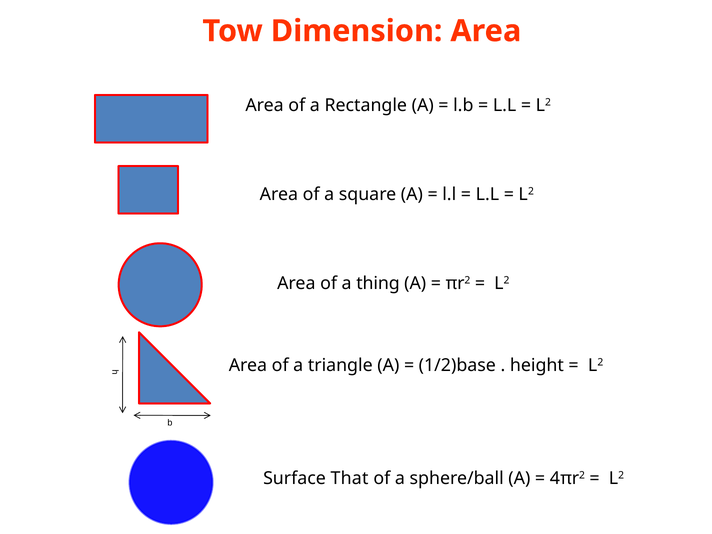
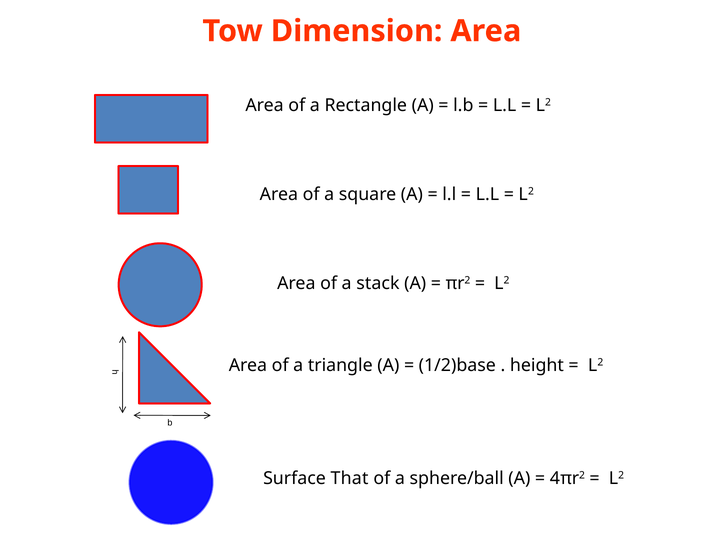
thing: thing -> stack
